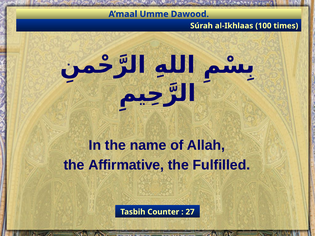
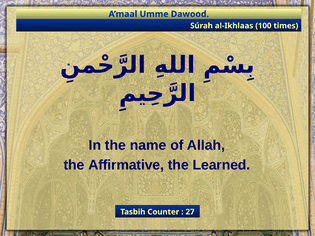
Fulfilled: Fulfilled -> Learned
